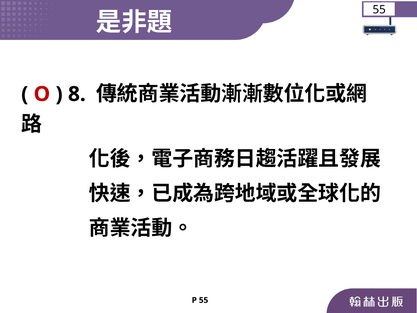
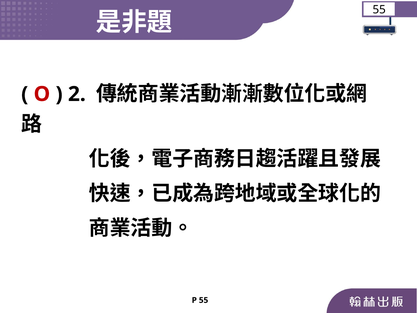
8: 8 -> 2
